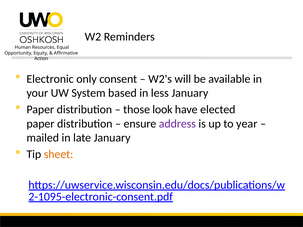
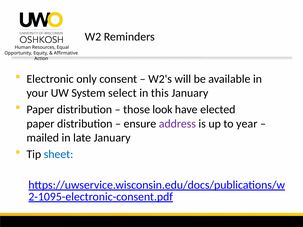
based: based -> select
less: less -> this
sheet colour: orange -> blue
